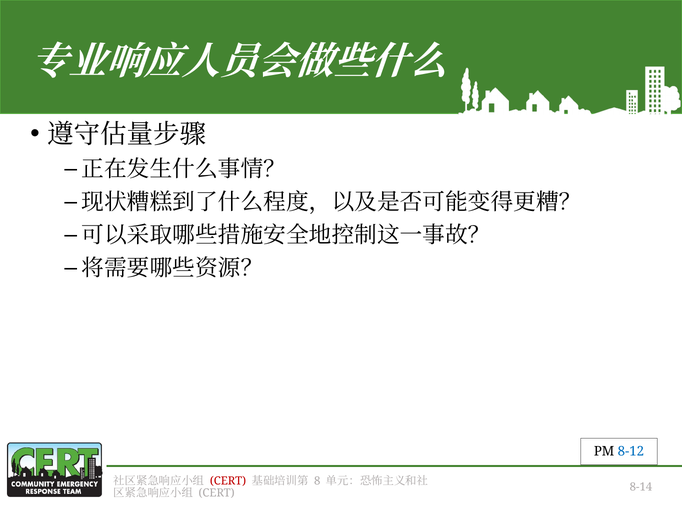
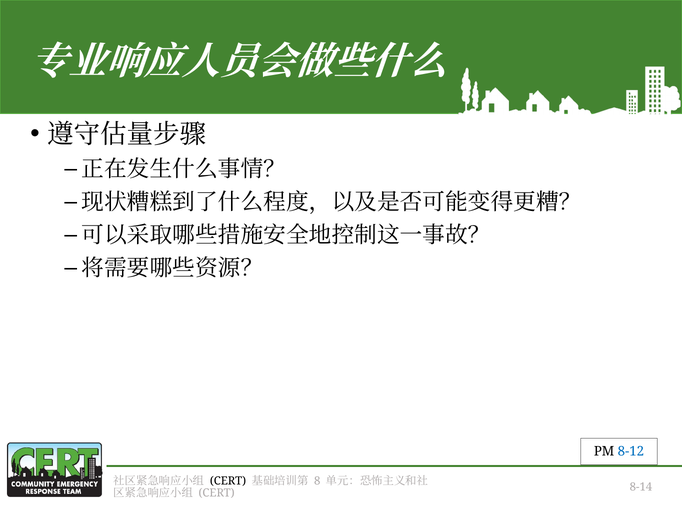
CERT at (228, 481) colour: red -> black
